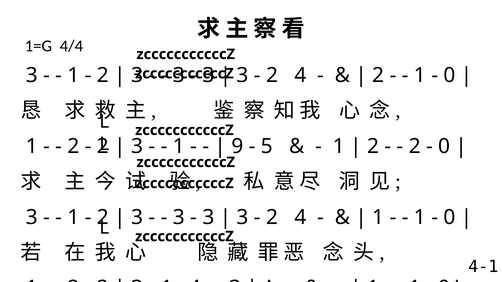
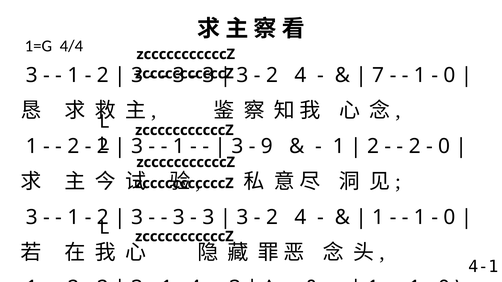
2 at (378, 75): 2 -> 7
9 at (237, 146): 9 -> 3
5: 5 -> 9
